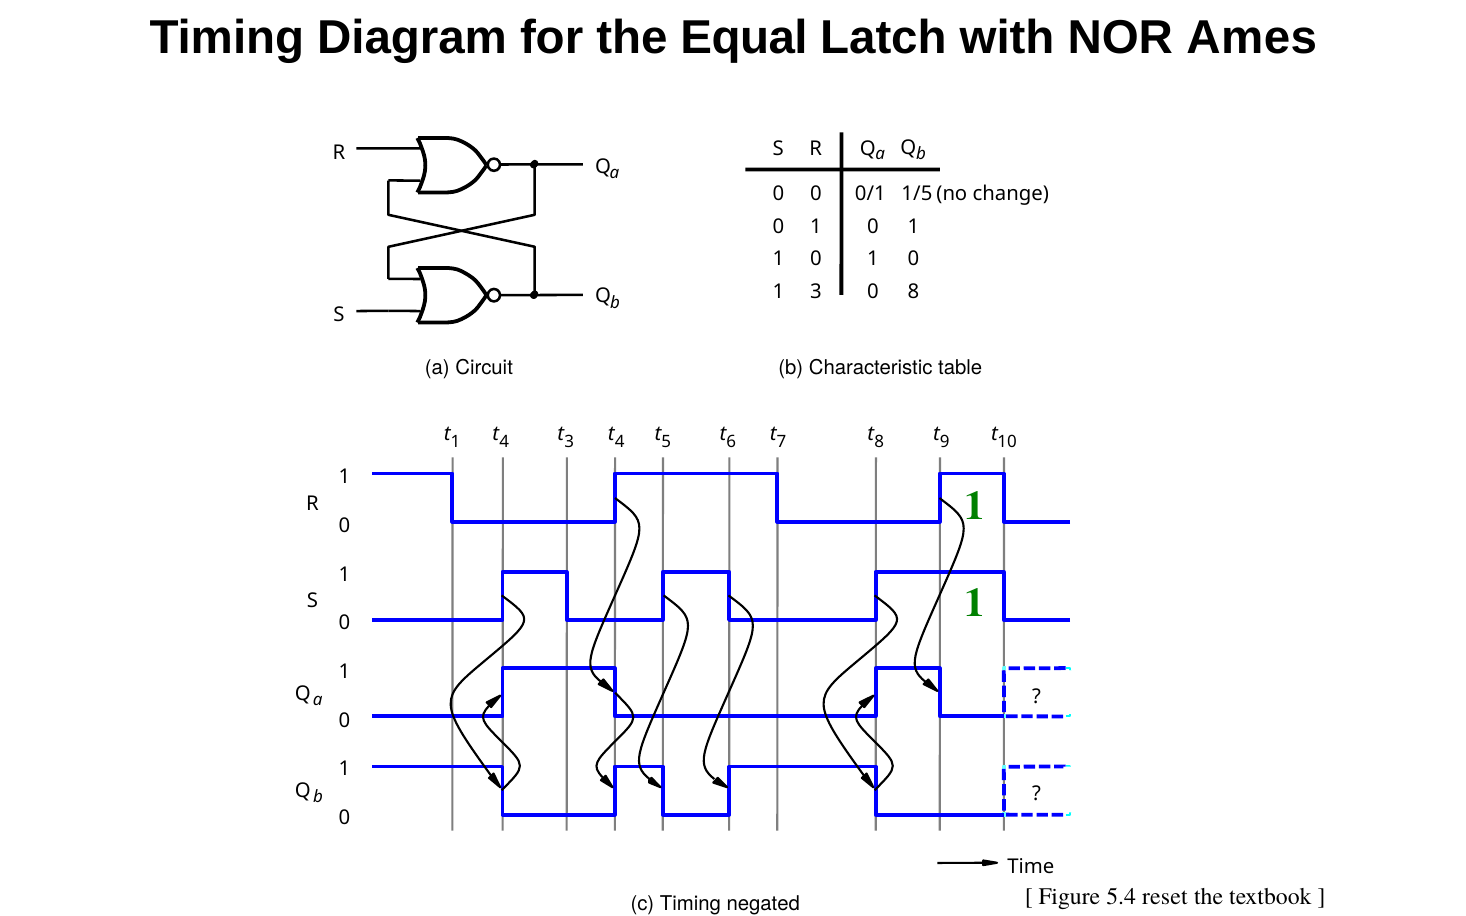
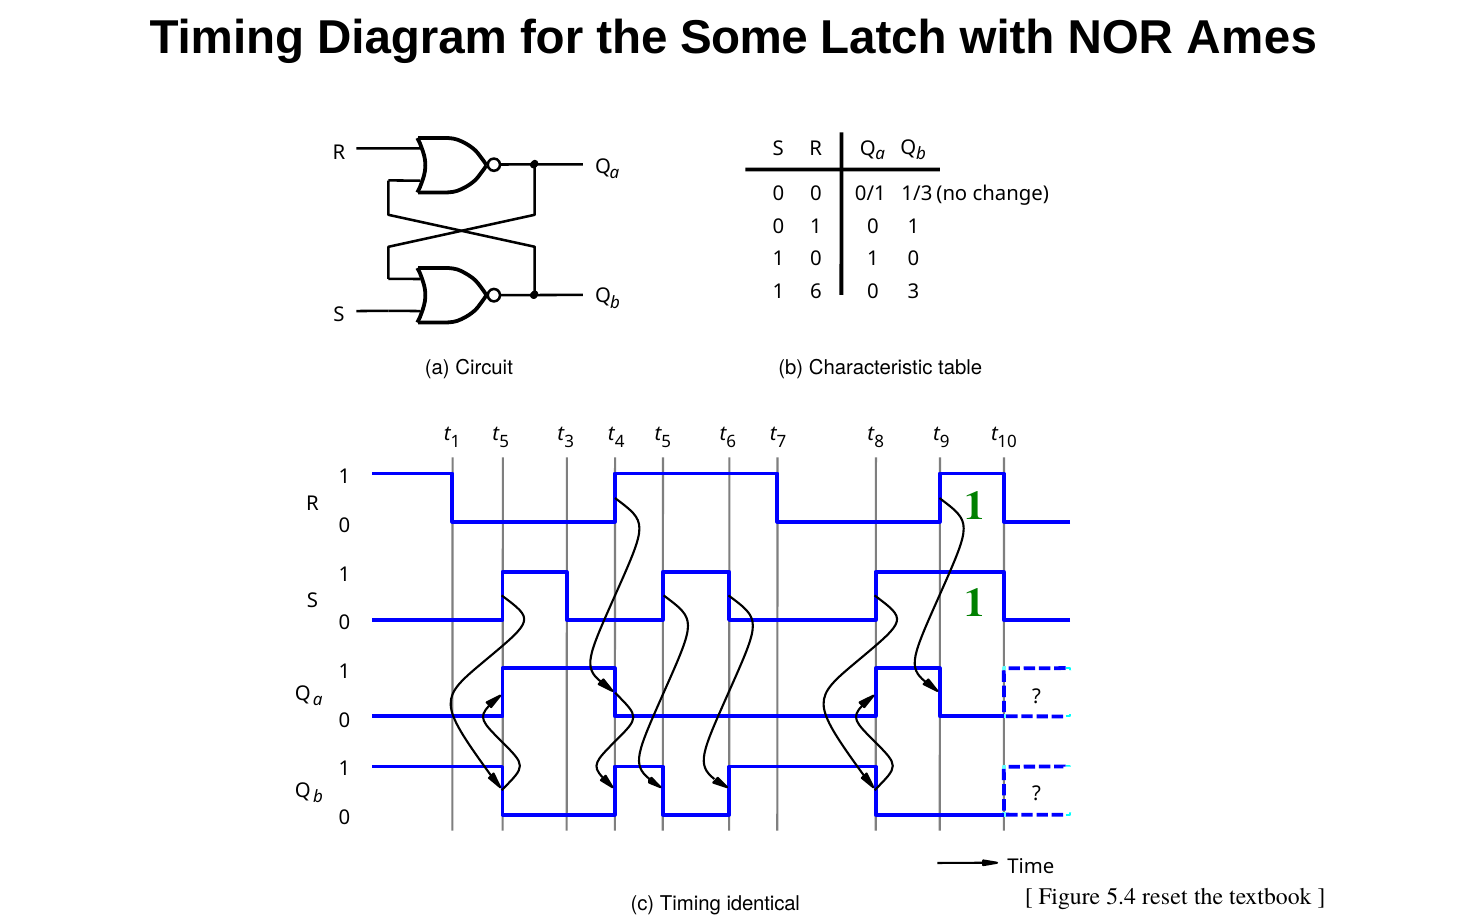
Equal: Equal -> Some
1/5: 1/5 -> 1/3
1 3: 3 -> 6
0 8: 8 -> 3
1 t 4: 4 -> 5
negated: negated -> identical
